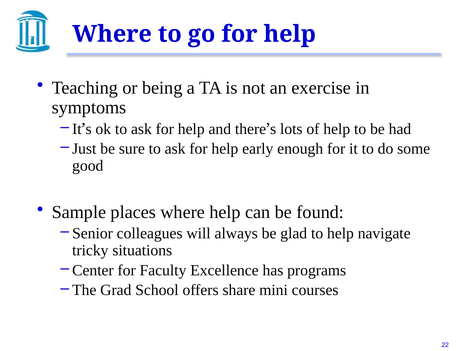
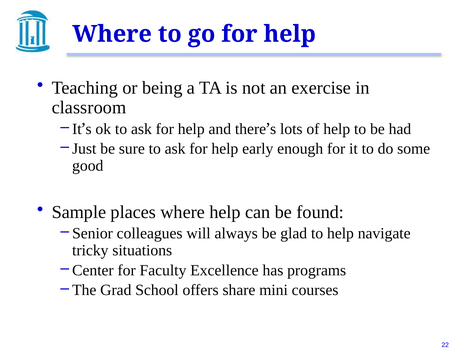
symptoms: symptoms -> classroom
